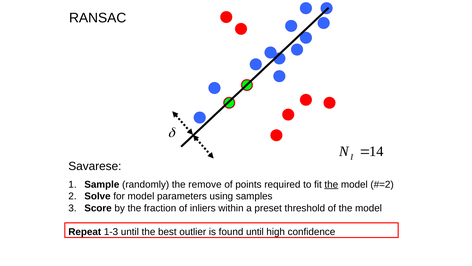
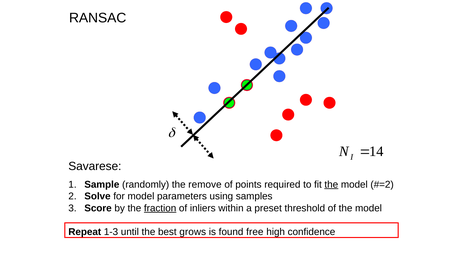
fraction underline: none -> present
outlier: outlier -> grows
found until: until -> free
